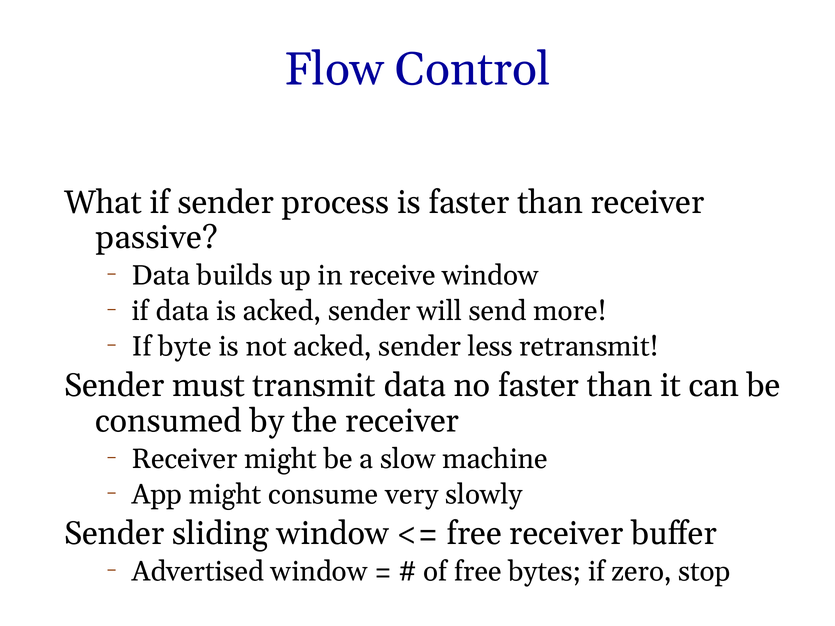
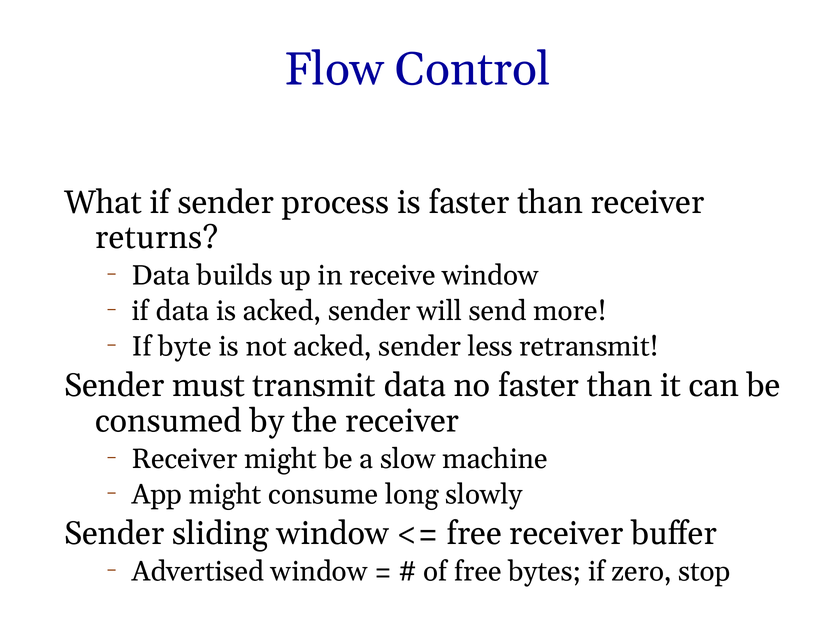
passive: passive -> returns
very: very -> long
